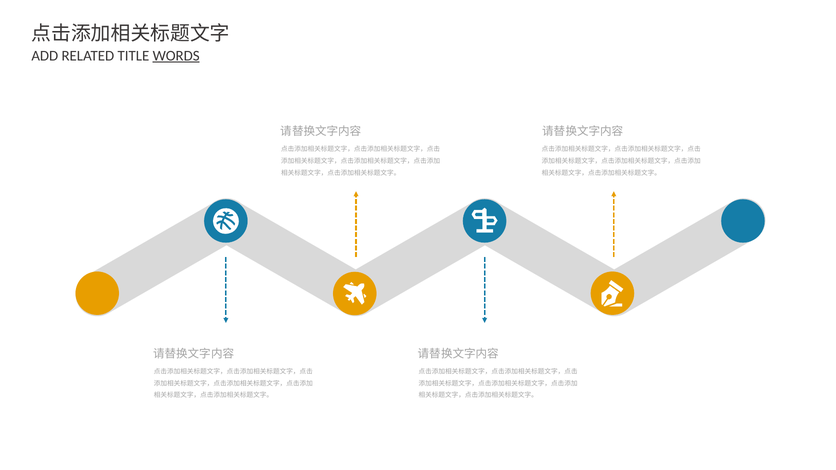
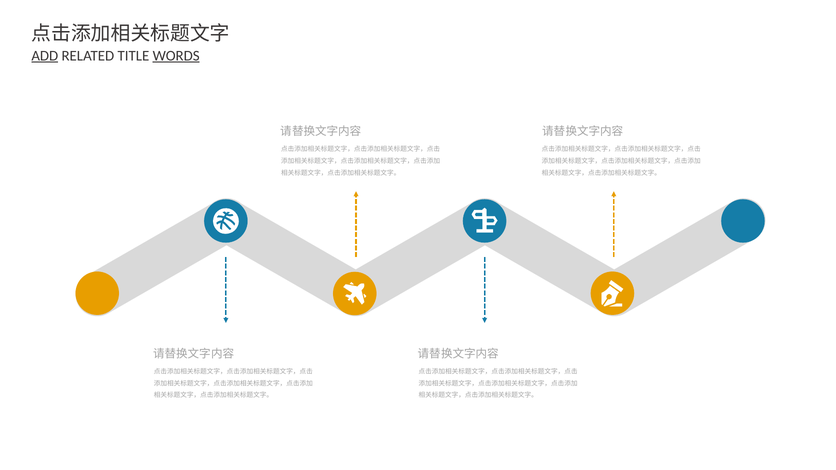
ADD underline: none -> present
